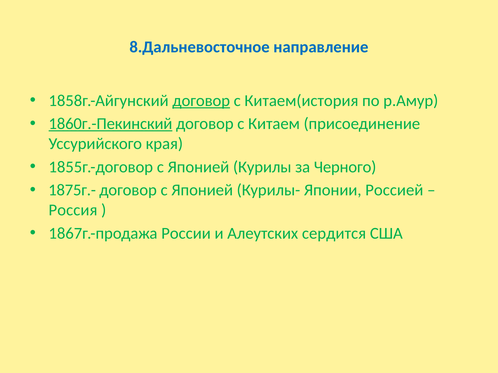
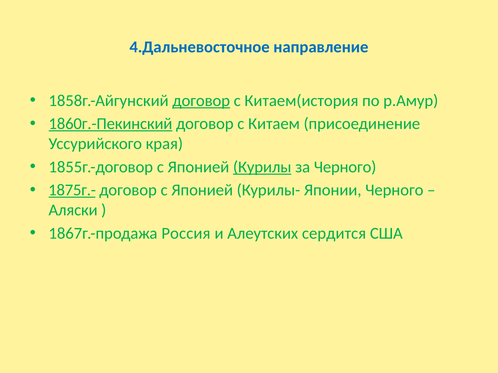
8.Дальневосточное: 8.Дальневосточное -> 4.Дальневосточное
Курилы underline: none -> present
1875г.- underline: none -> present
Японии Россией: Россией -> Черного
Россия: Россия -> Аляски
России: России -> Россия
